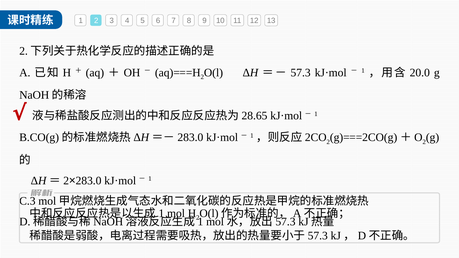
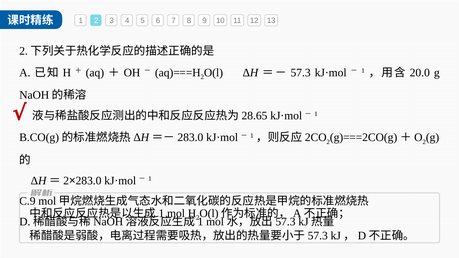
C.3: C.3 -> C.9
